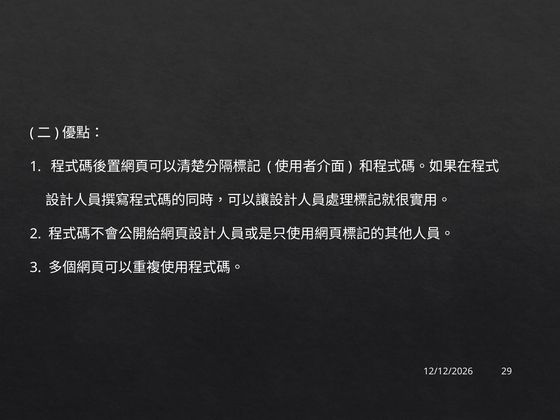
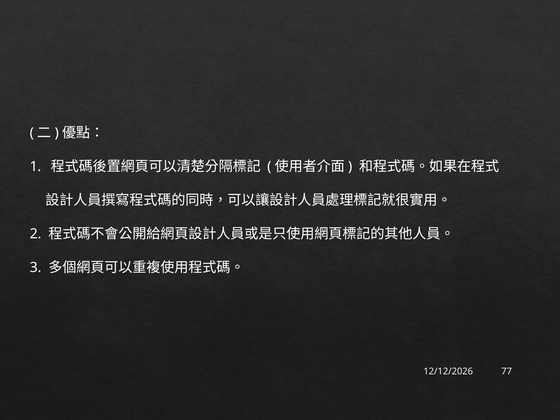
29: 29 -> 77
